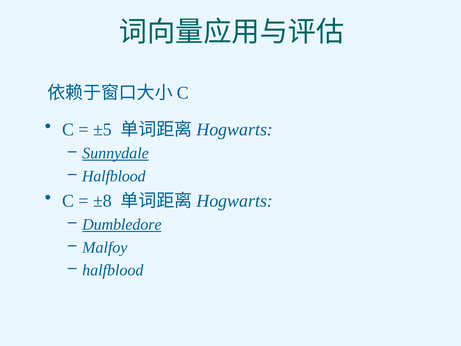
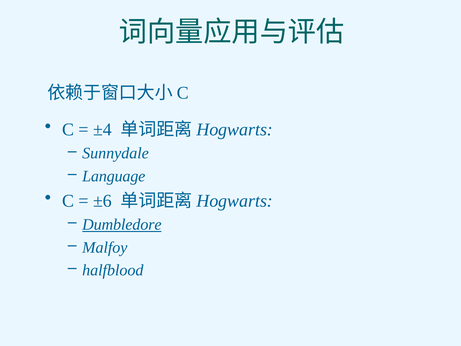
±5: ±5 -> ±4
Sunnydale underline: present -> none
Halfblood at (114, 176): Halfblood -> Language
±8: ±8 -> ±6
